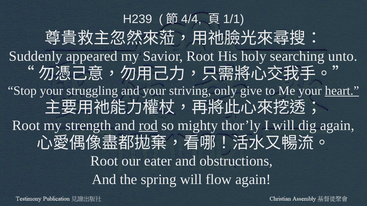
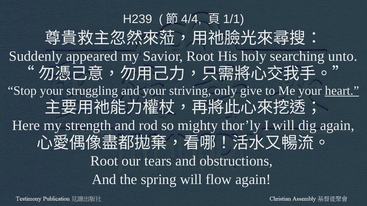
Root at (26, 126): Root -> Here
rod underline: present -> none
eater: eater -> tears
